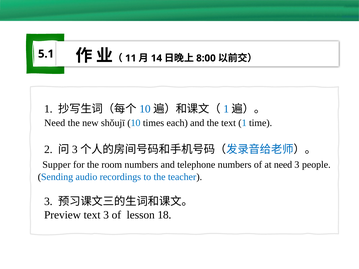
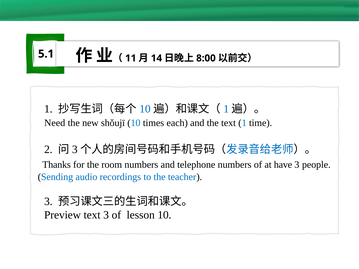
Supper: Supper -> Thanks
at need: need -> have
lesson 18: 18 -> 10
